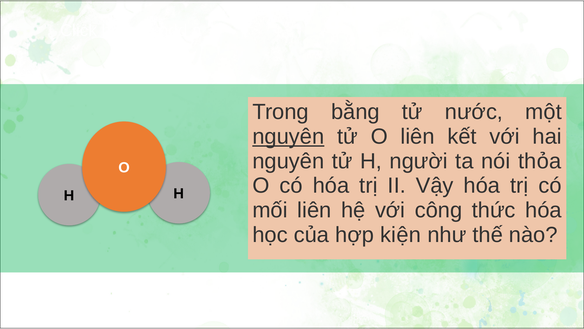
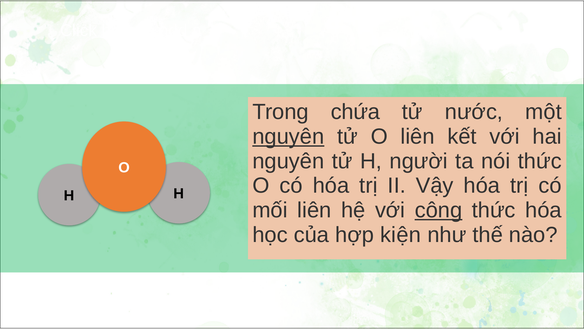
bằng: bằng -> chứa
nói thỏa: thỏa -> thức
công underline: none -> present
